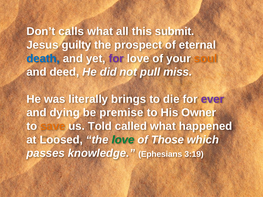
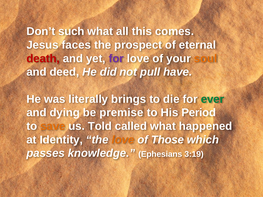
calls: calls -> such
submit: submit -> comes
guilty: guilty -> faces
death colour: blue -> red
miss: miss -> have
ever colour: purple -> green
Owner: Owner -> Period
Loosed: Loosed -> Identity
love at (123, 140) colour: green -> orange
